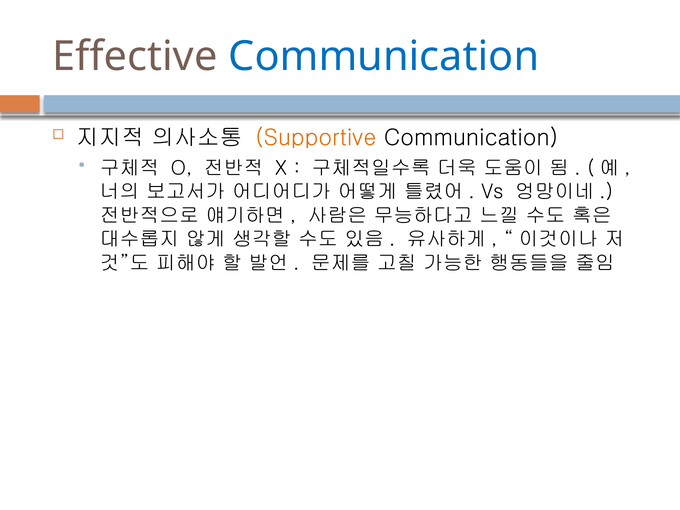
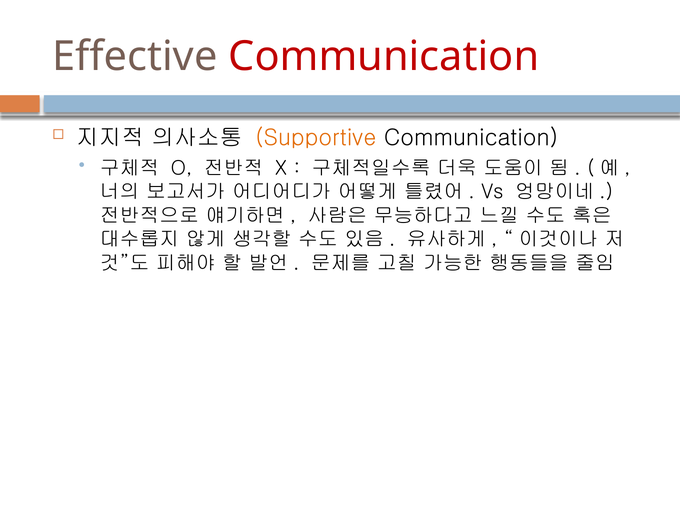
Communication at (384, 57) colour: blue -> red
